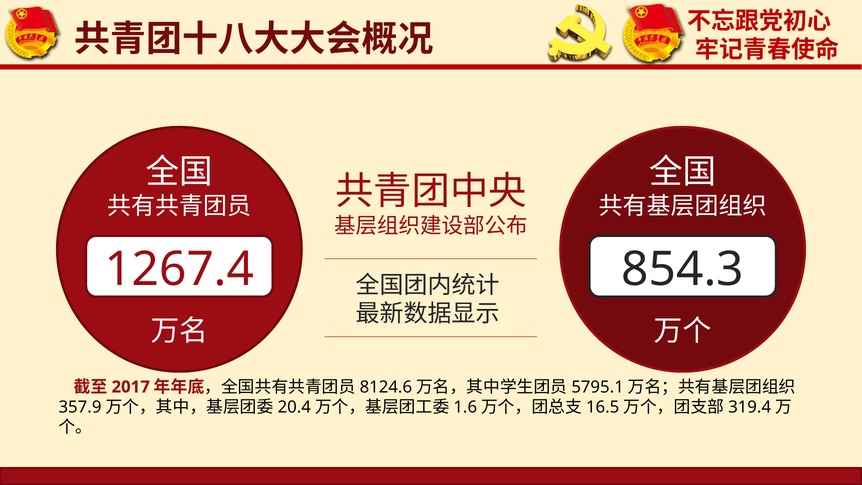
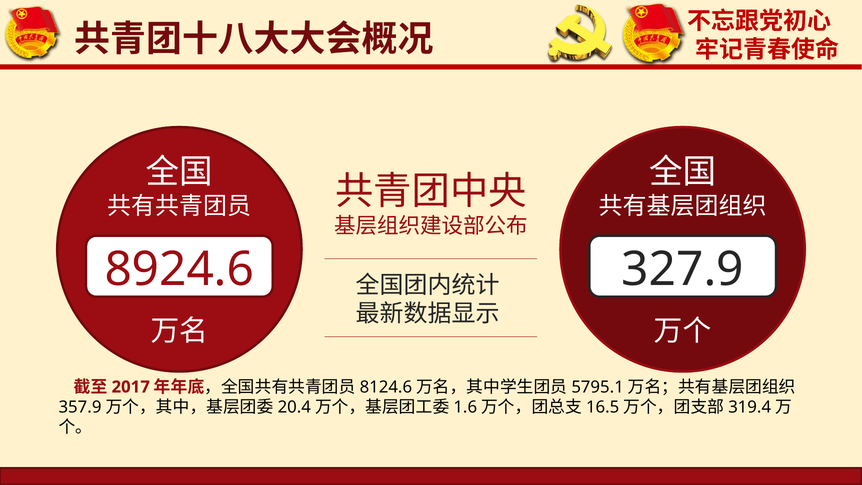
1267.4: 1267.4 -> 8924.6
854.3: 854.3 -> 327.9
